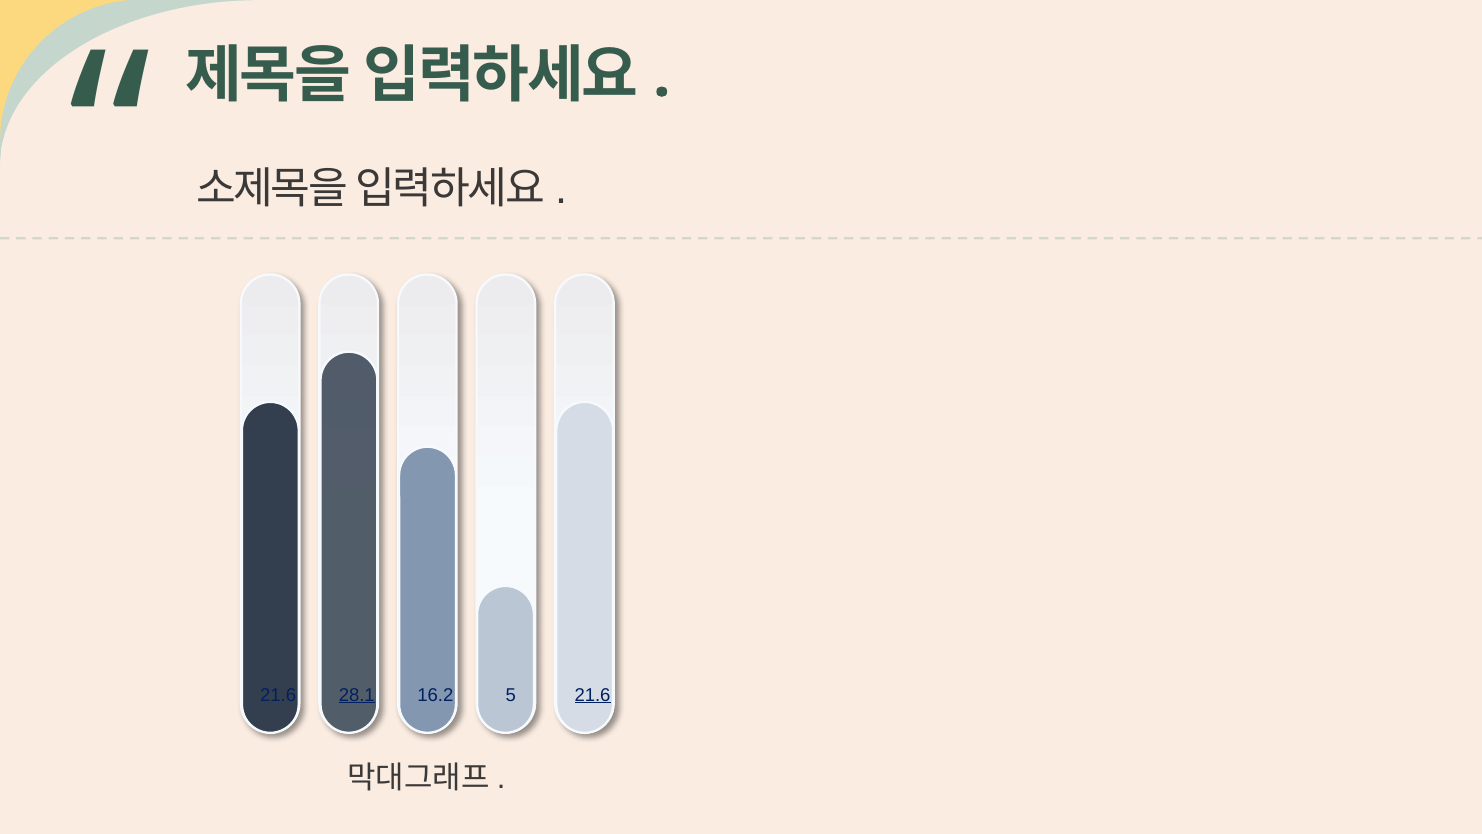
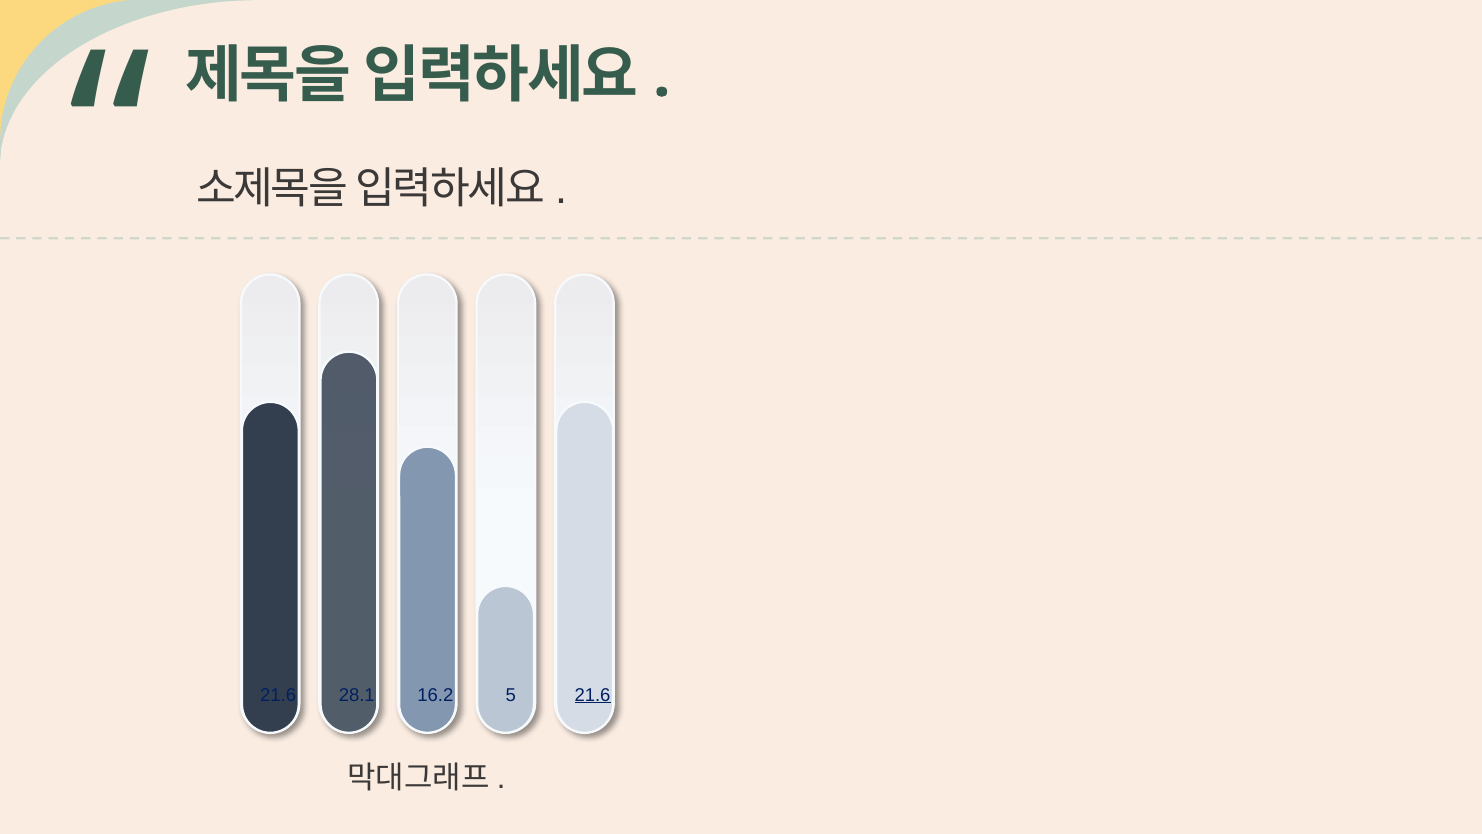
28.1 underline: present -> none
